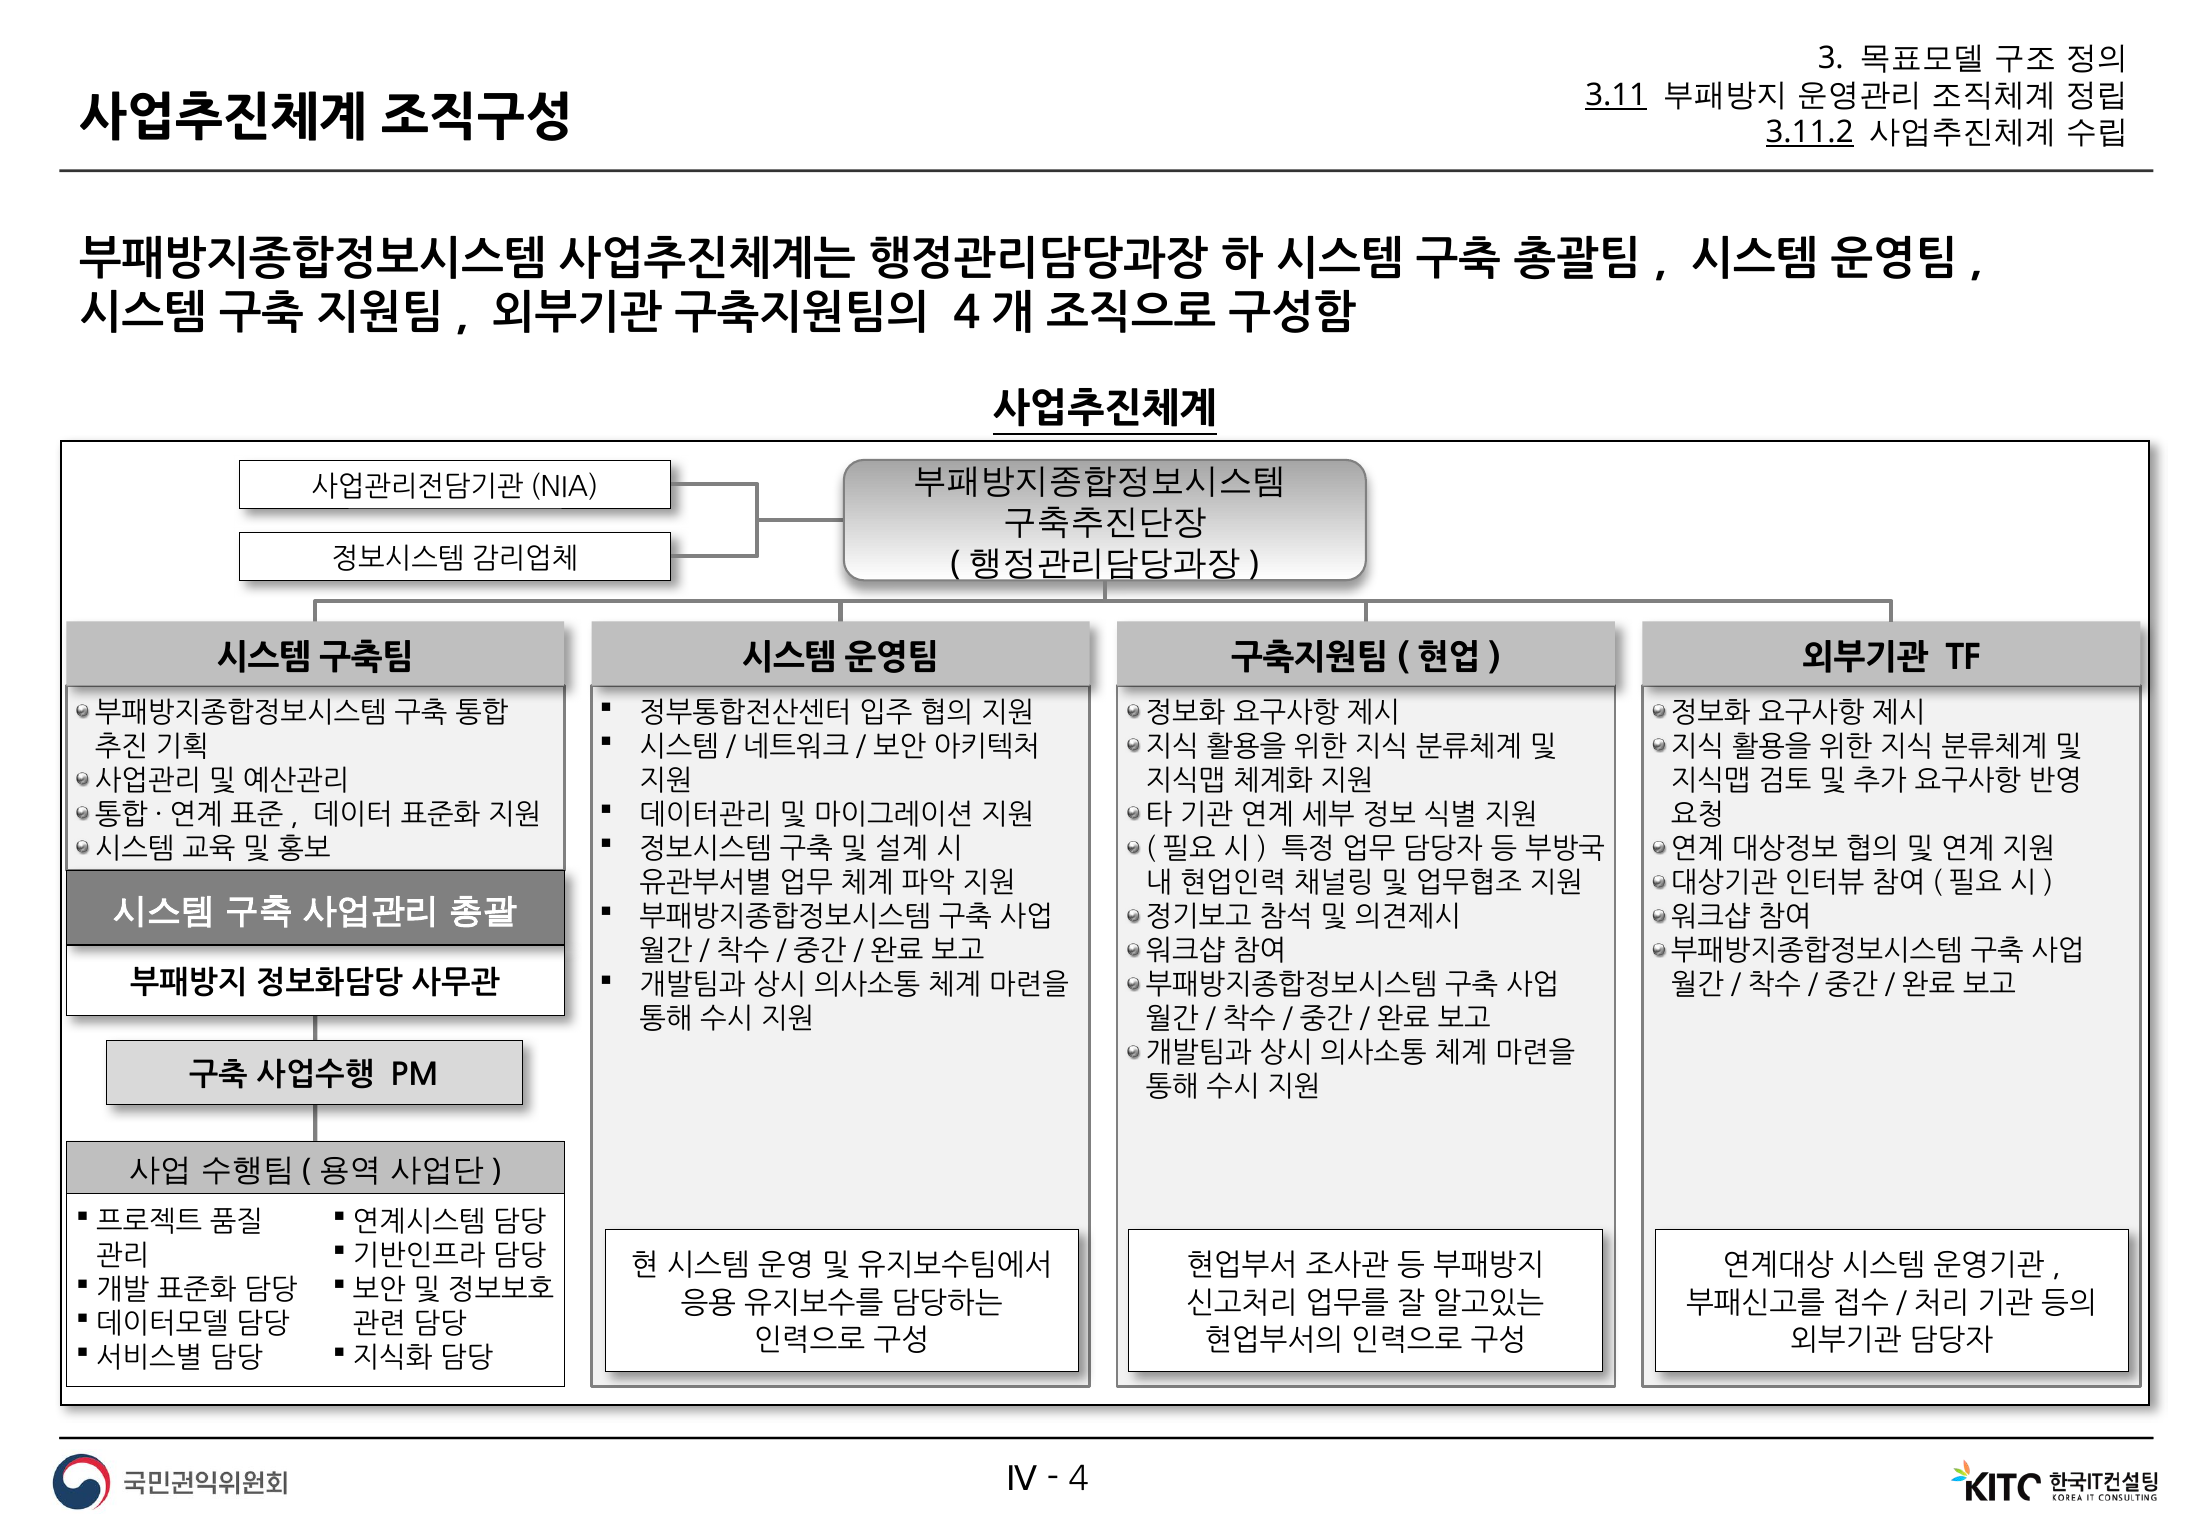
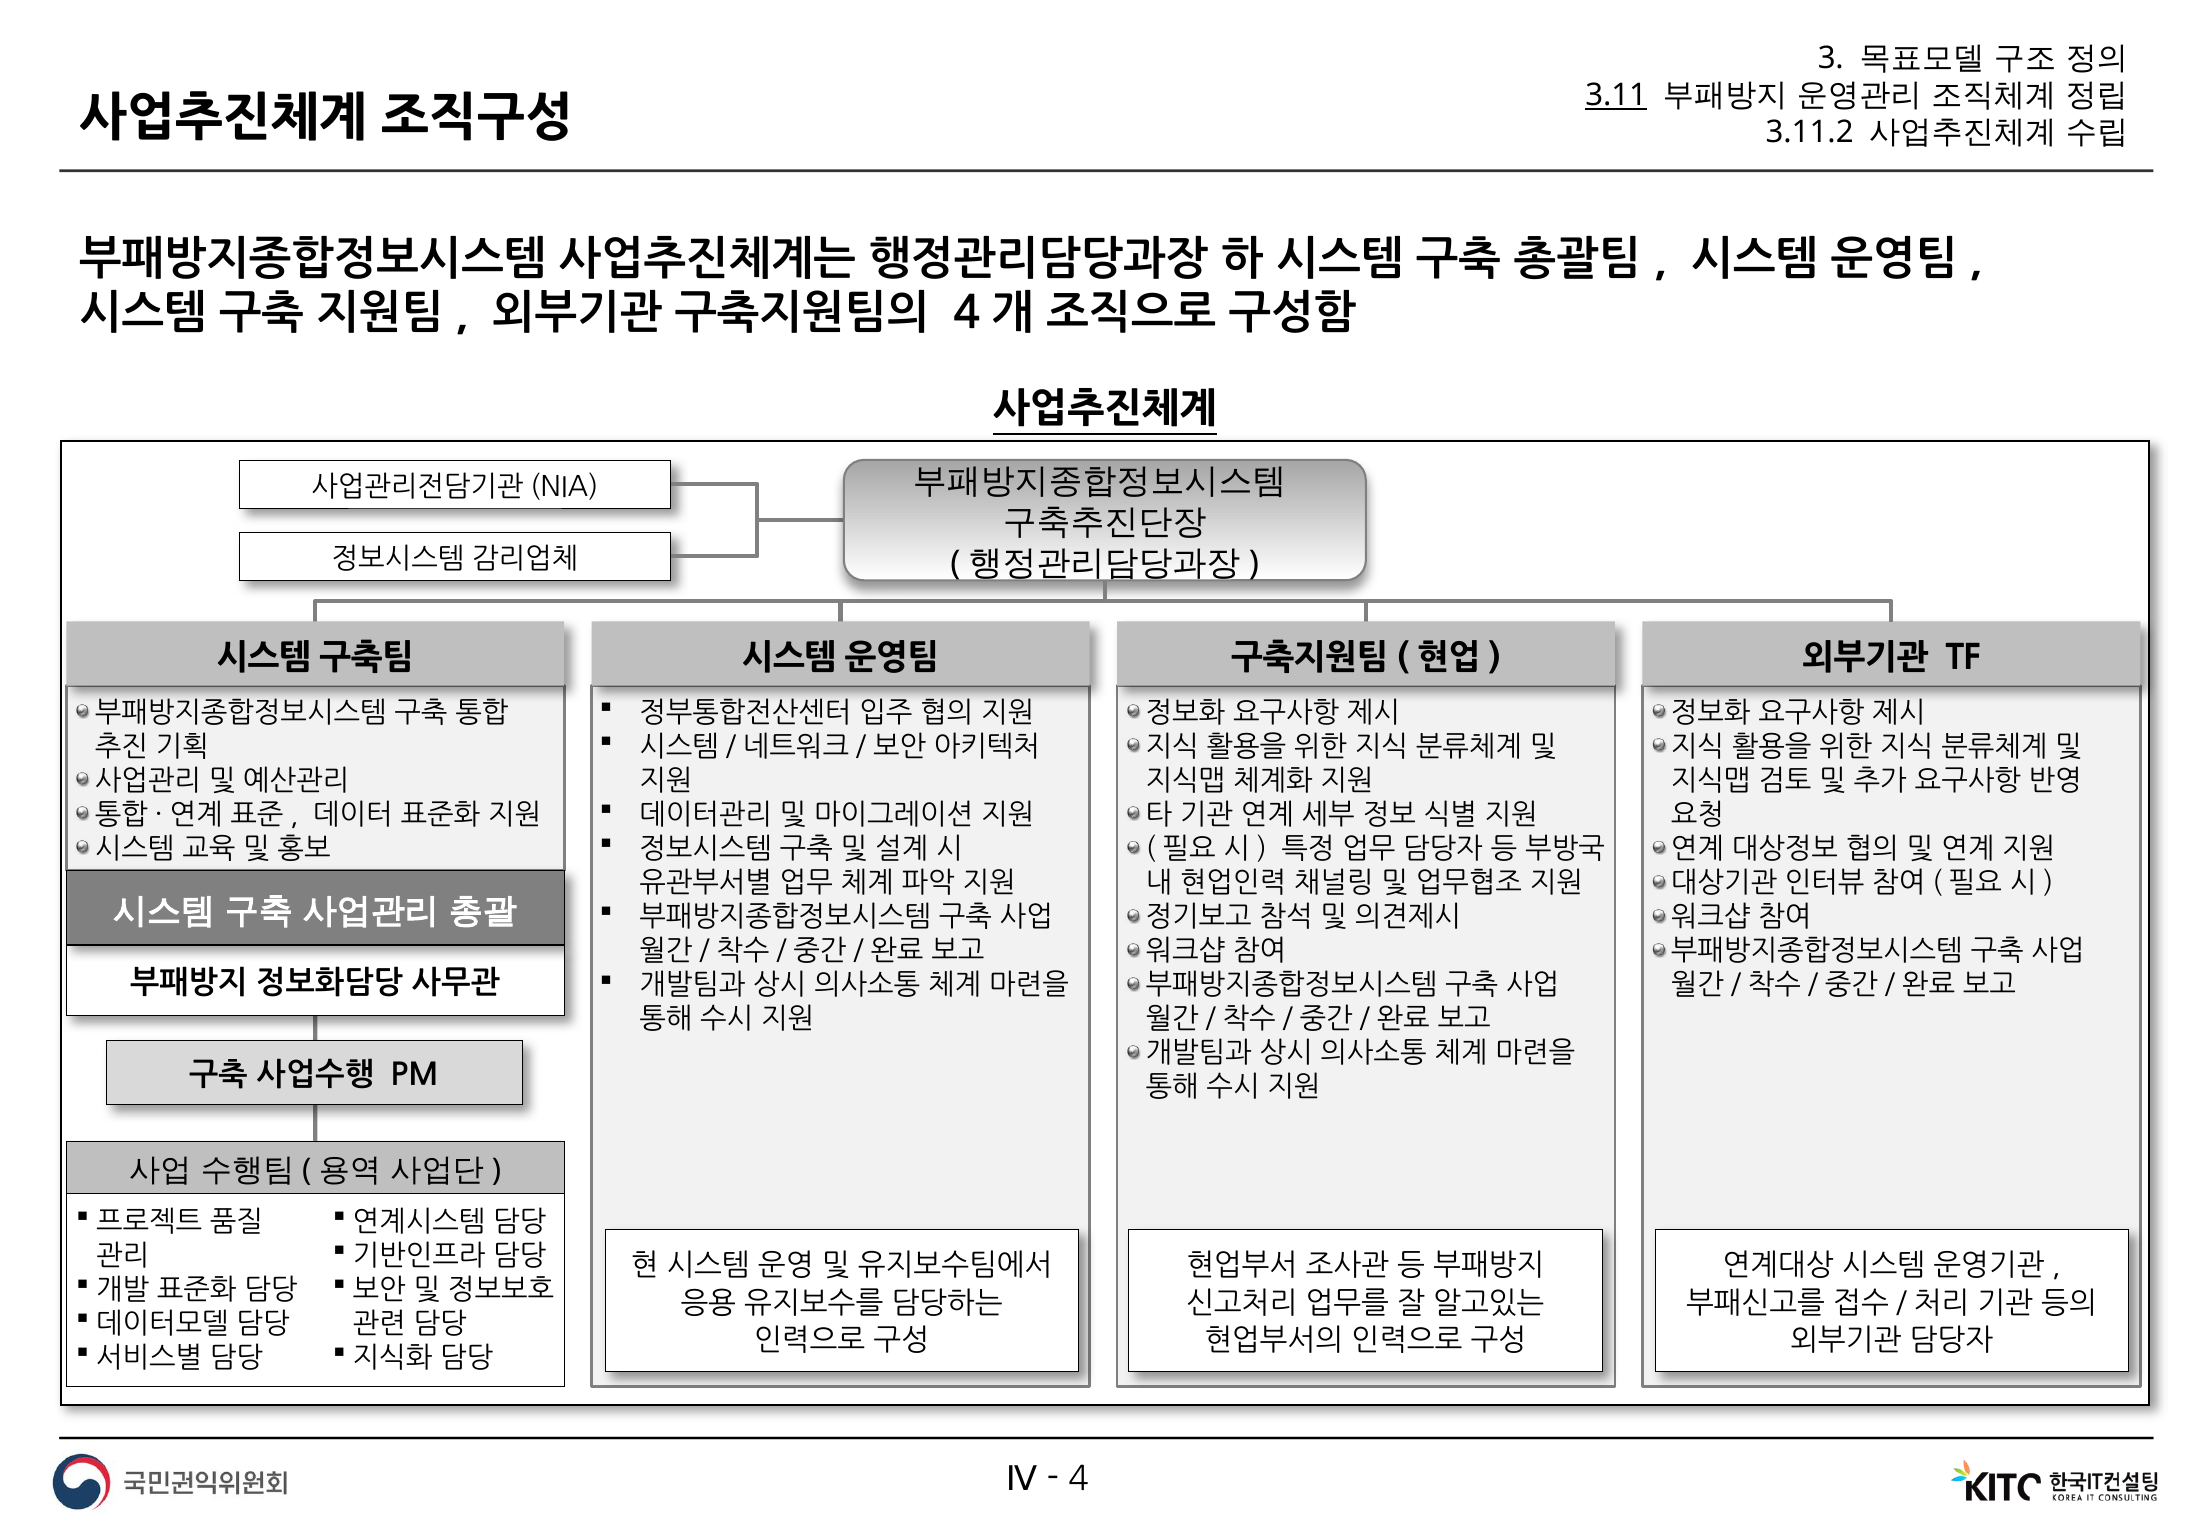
3.11.2 underline: present -> none
